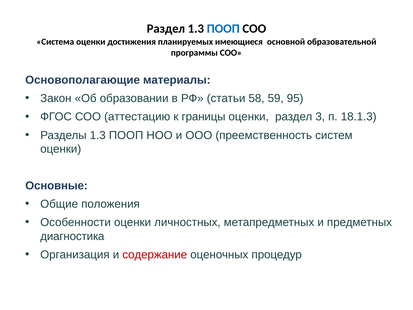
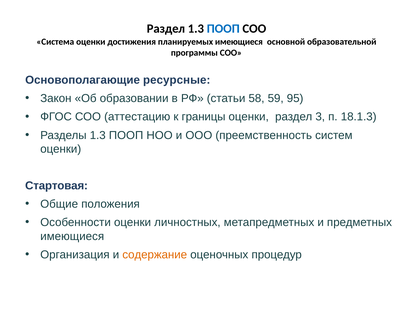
материалы: материалы -> ресурсные
Основные: Основные -> Стартовая
диагностика at (72, 236): диагностика -> имеющиеся
содержание colour: red -> orange
